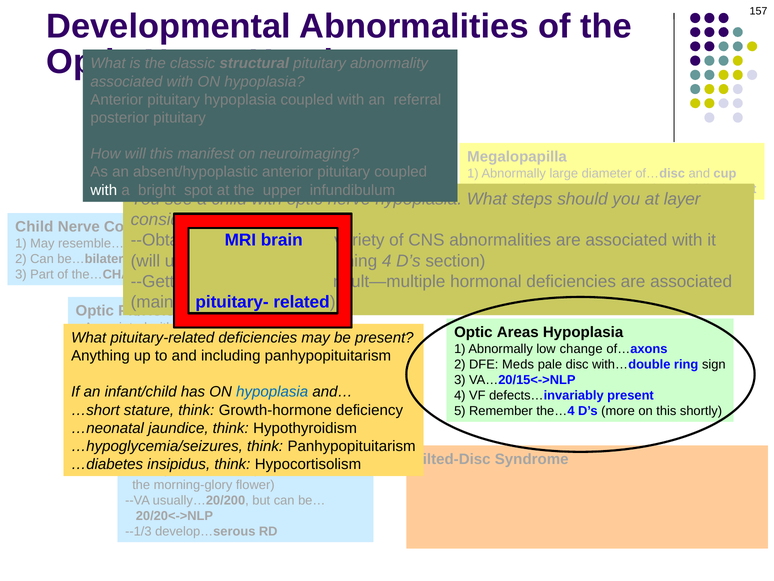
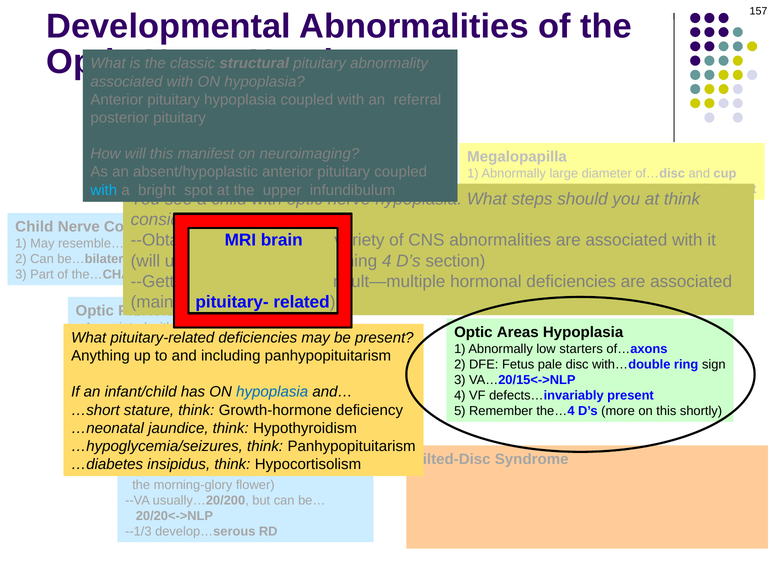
with at (104, 190) colour: white -> light blue
at layer: layer -> think
change: change -> starters
Meds: Meds -> Fetus
